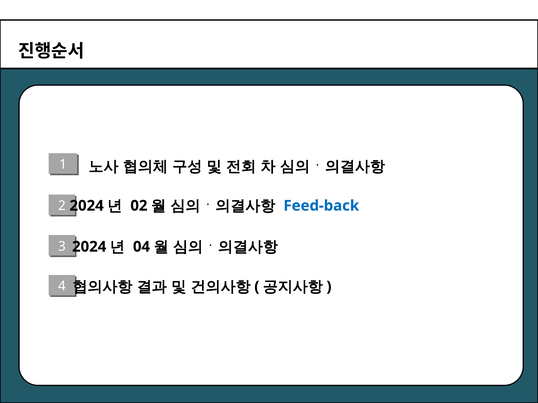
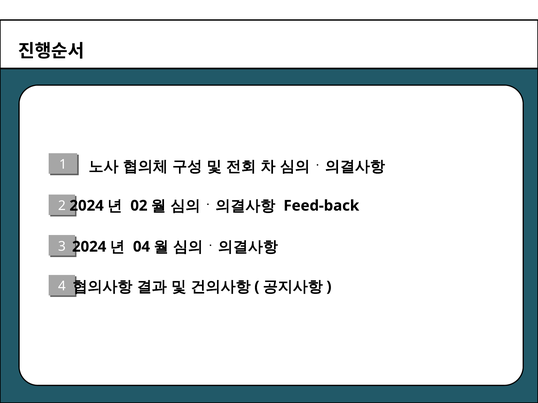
Feed-back colour: blue -> black
